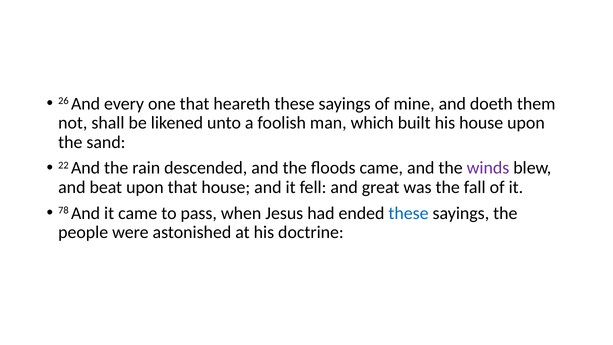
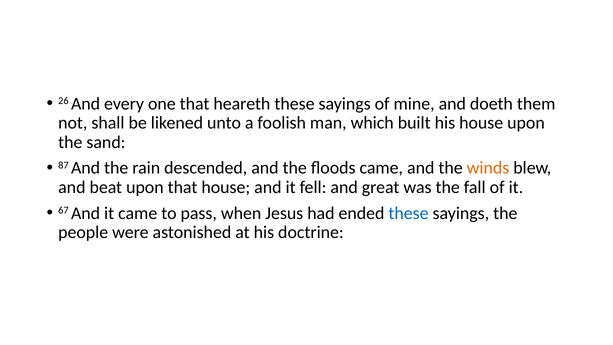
22: 22 -> 87
winds colour: purple -> orange
78: 78 -> 67
